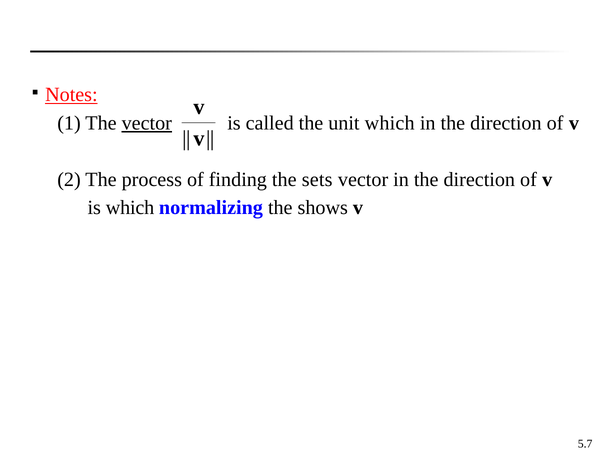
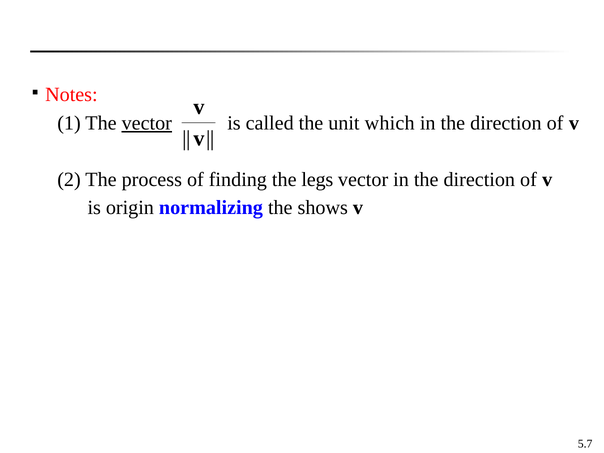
Notes underline: present -> none
sets: sets -> legs
is which: which -> origin
